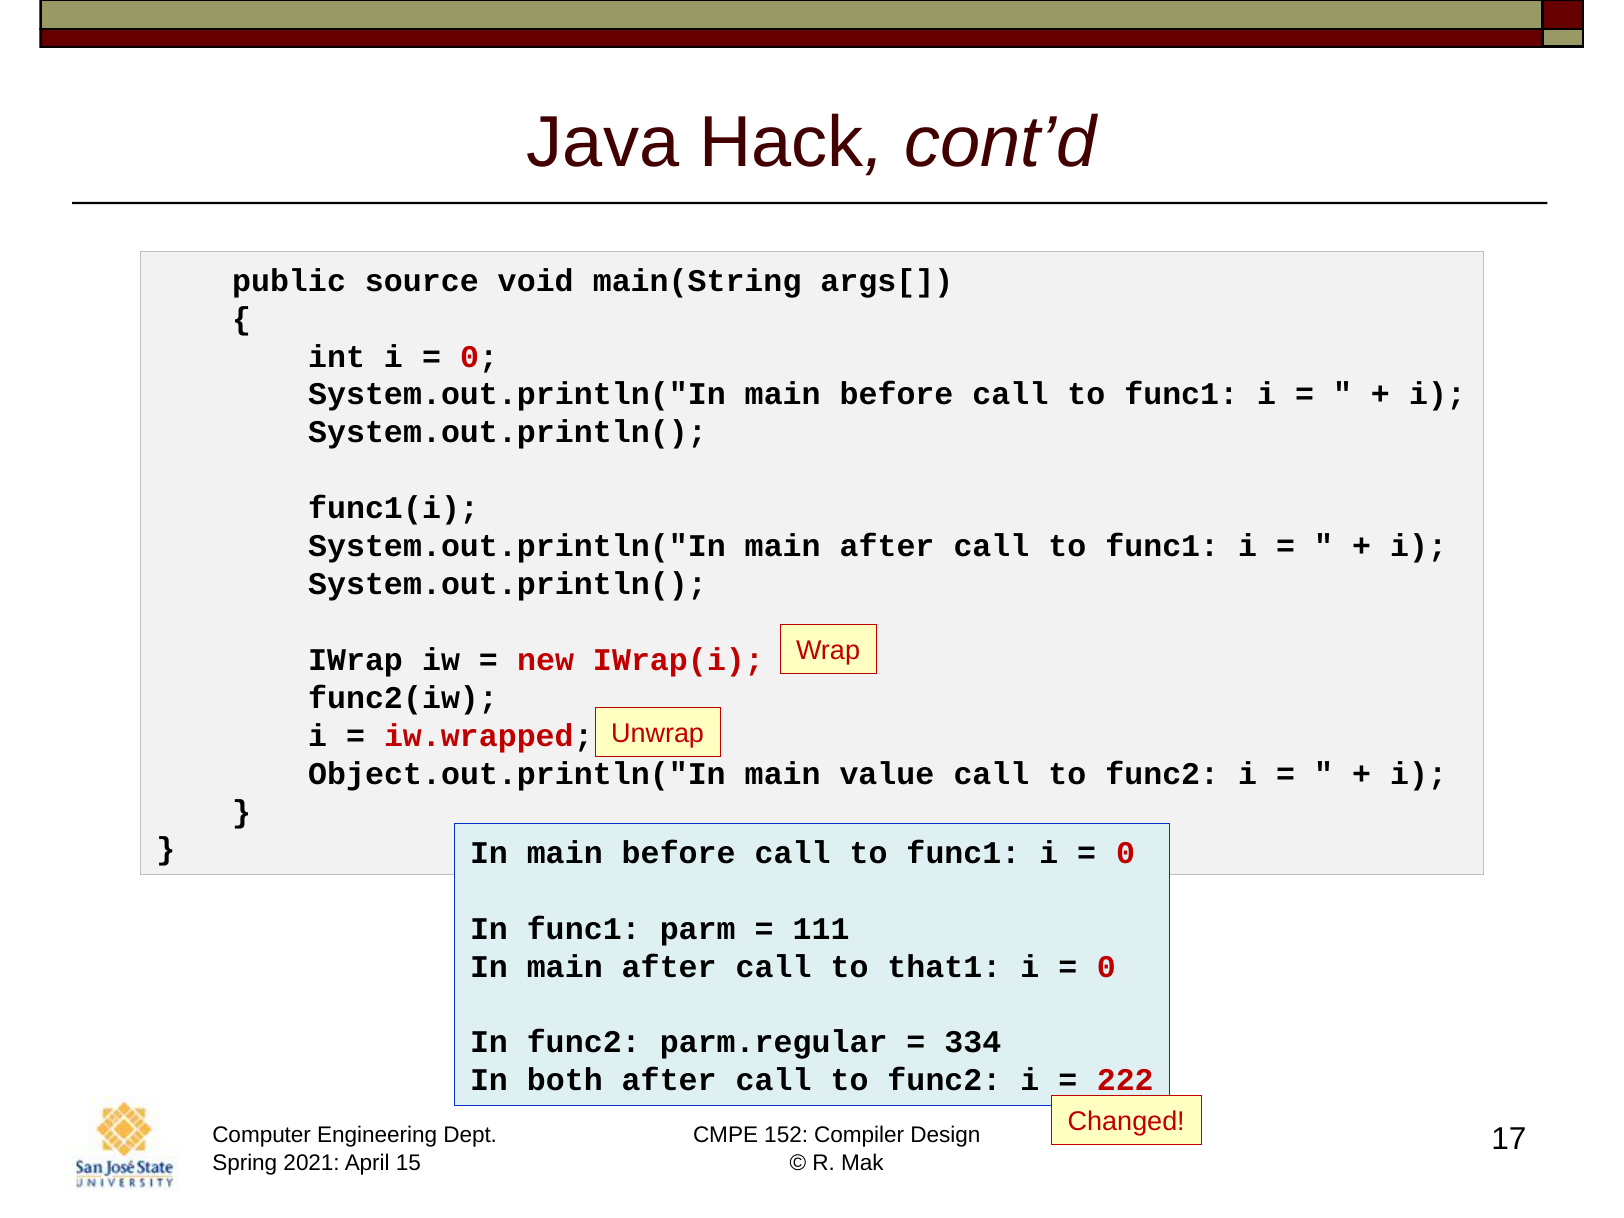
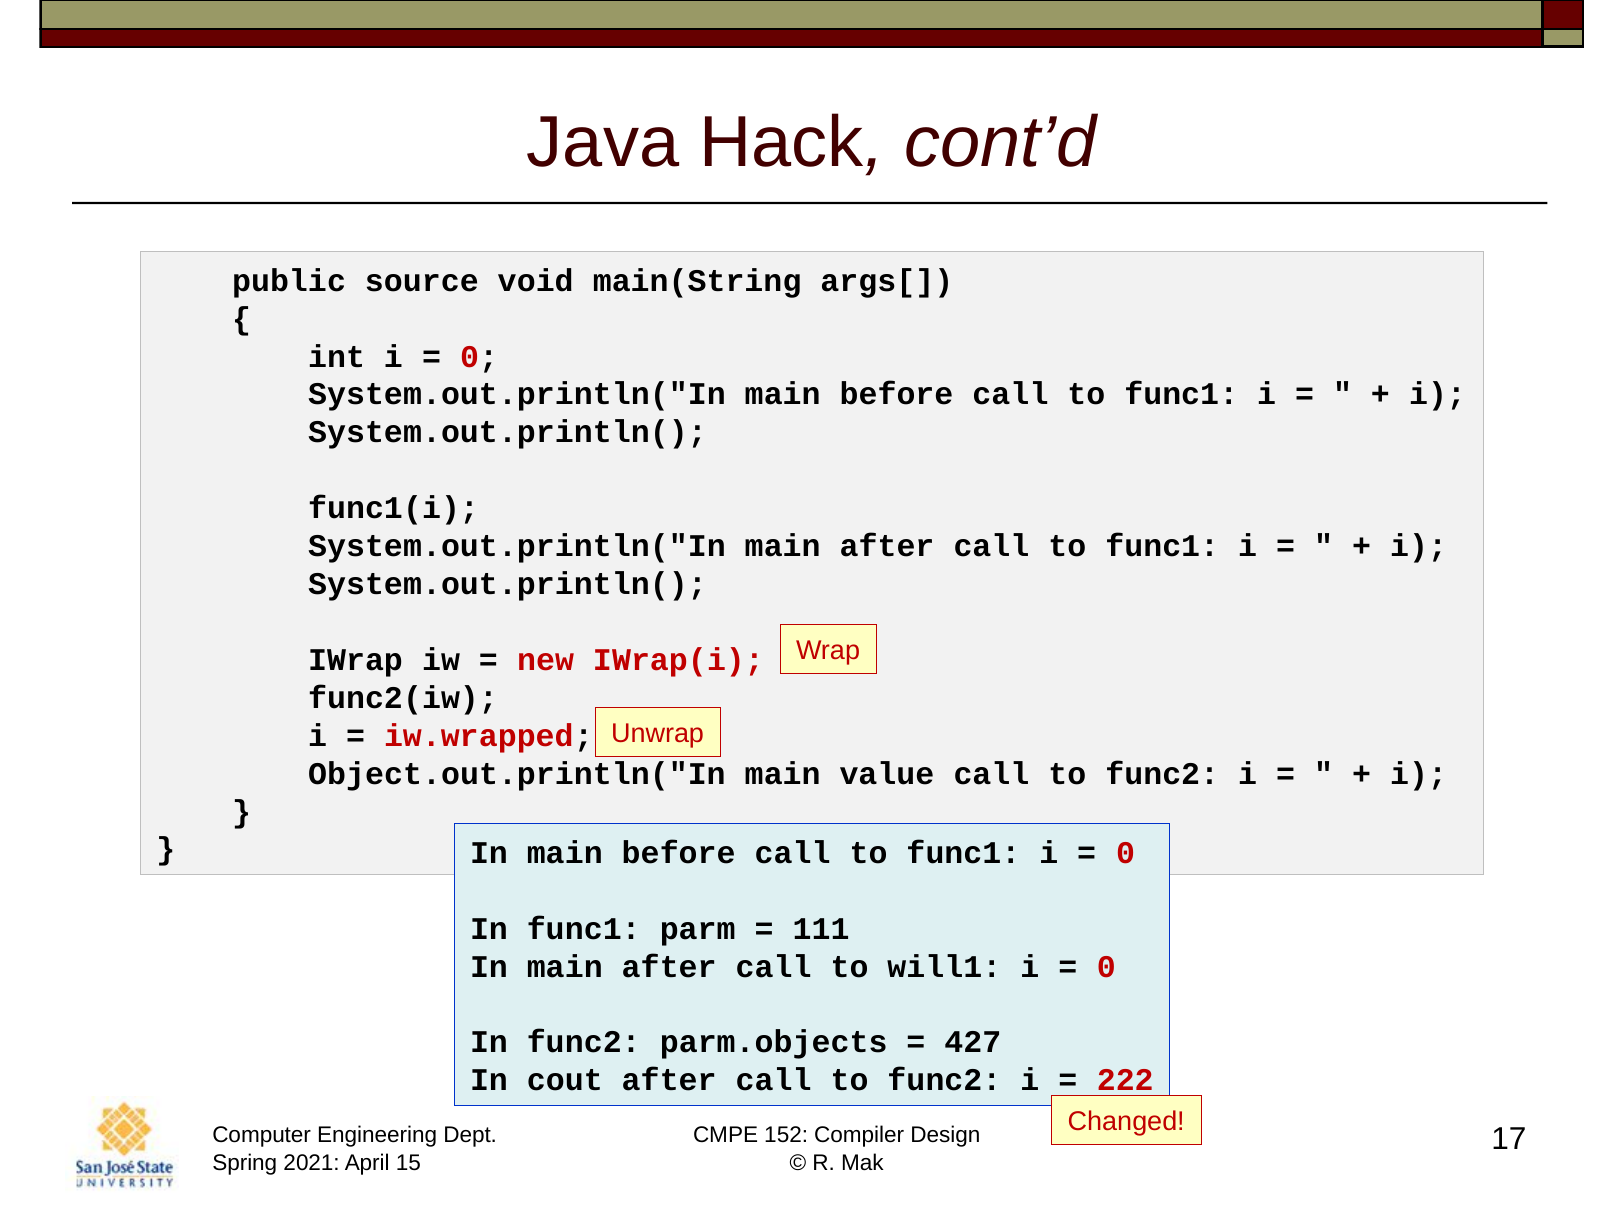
that1: that1 -> will1
parm.regular: parm.regular -> parm.objects
334: 334 -> 427
both: both -> cout
